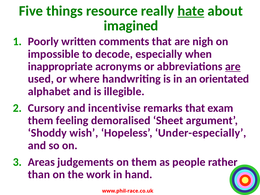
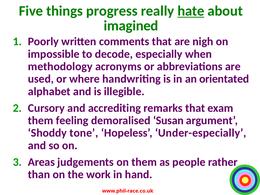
resource: resource -> progress
inappropriate: inappropriate -> methodology
are at (233, 66) underline: present -> none
incentivise: incentivise -> accrediting
Sheet: Sheet -> Susan
wish: wish -> tone
